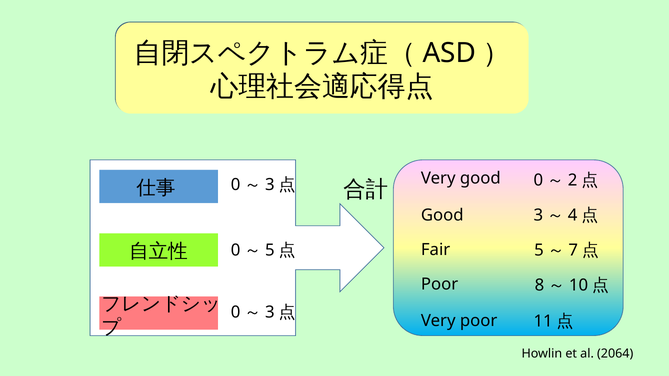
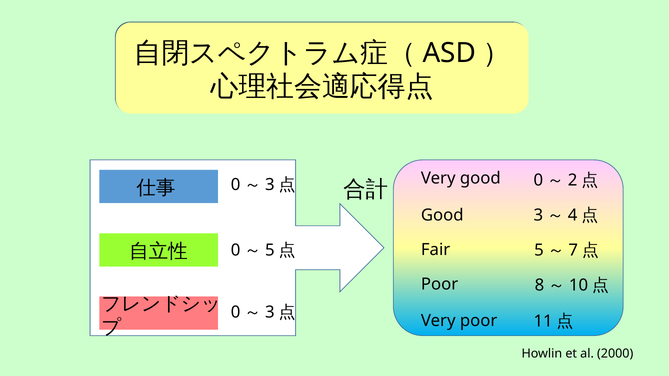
2064: 2064 -> 2000
